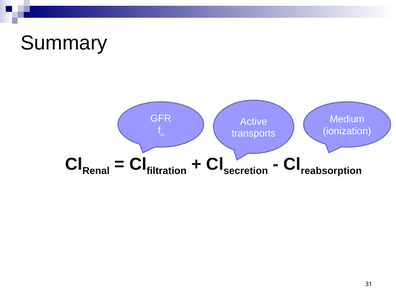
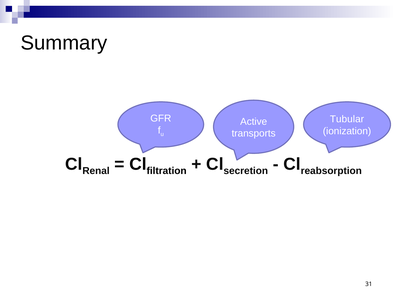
Medium: Medium -> Tubular
